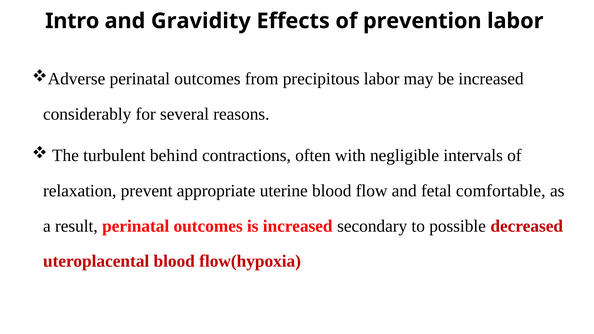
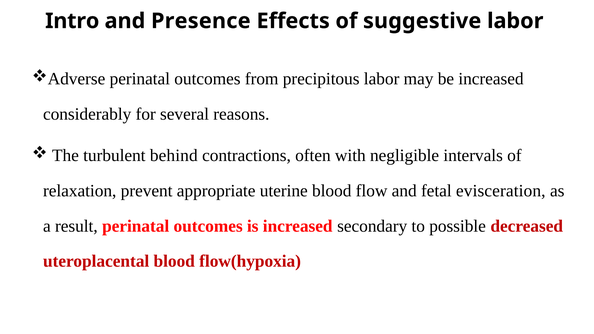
Gravidity: Gravidity -> Presence
prevention: prevention -> suggestive
comfortable: comfortable -> evisceration
